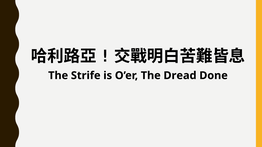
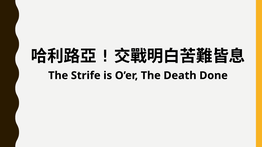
Dread: Dread -> Death
